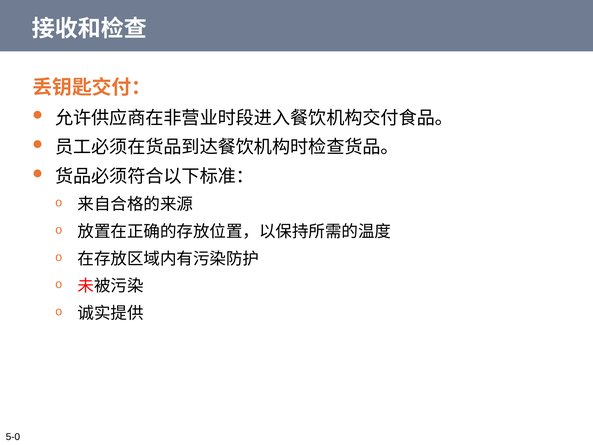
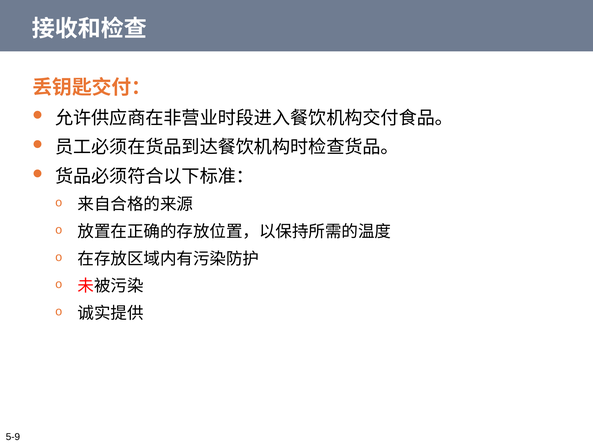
5-0: 5-0 -> 5-9
